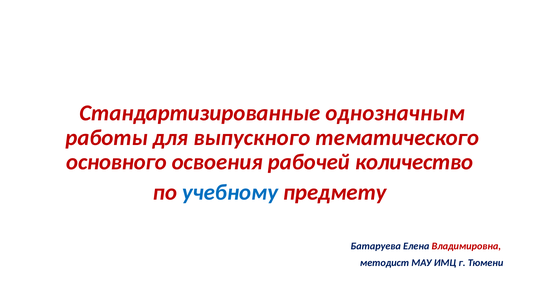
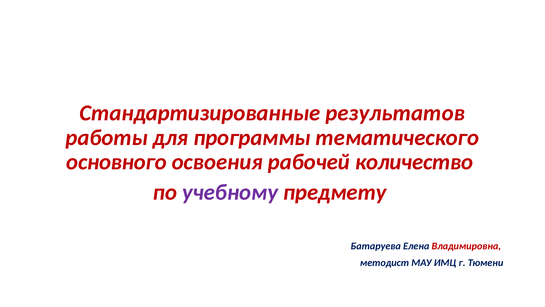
однозначным: однозначным -> результатов
выпускного: выпускного -> программы
учебному colour: blue -> purple
